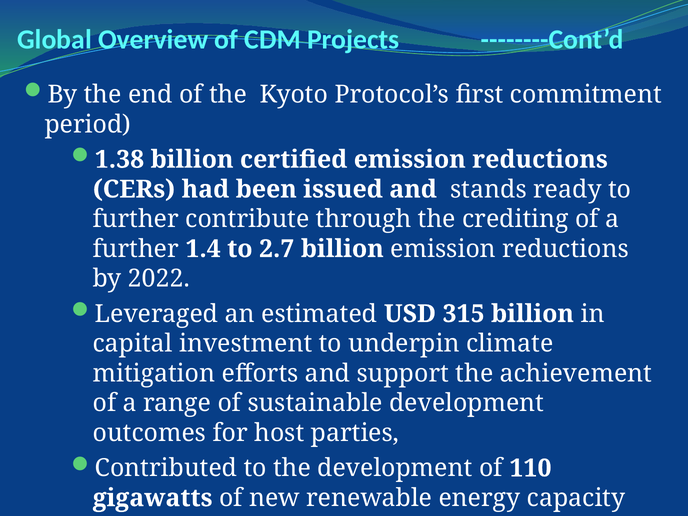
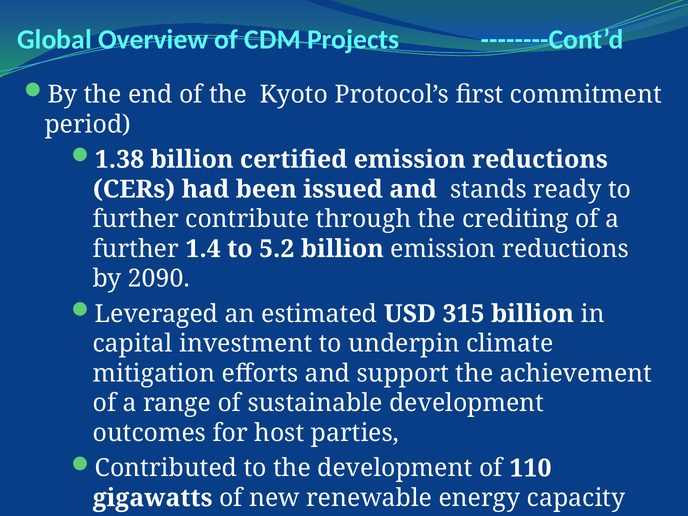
2.7: 2.7 -> 5.2
2022: 2022 -> 2090
